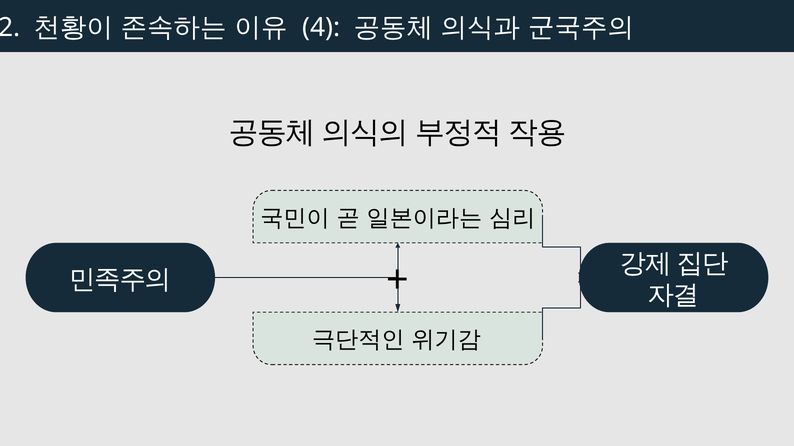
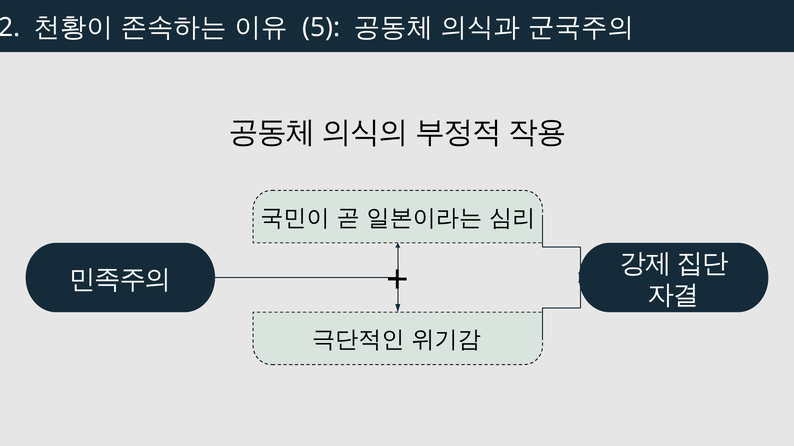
4: 4 -> 5
